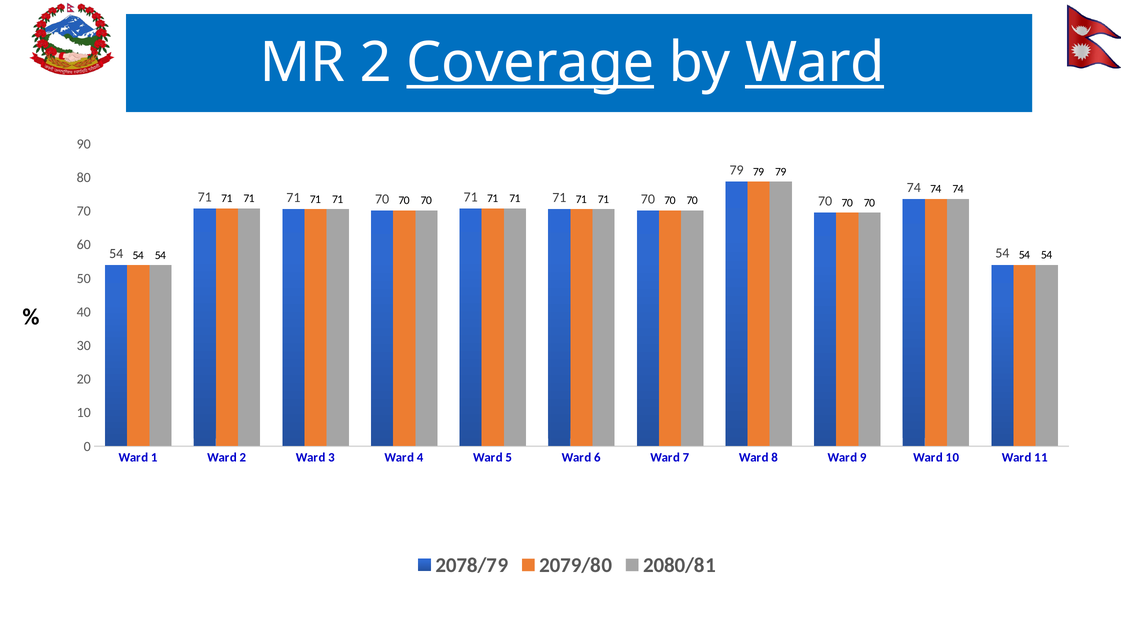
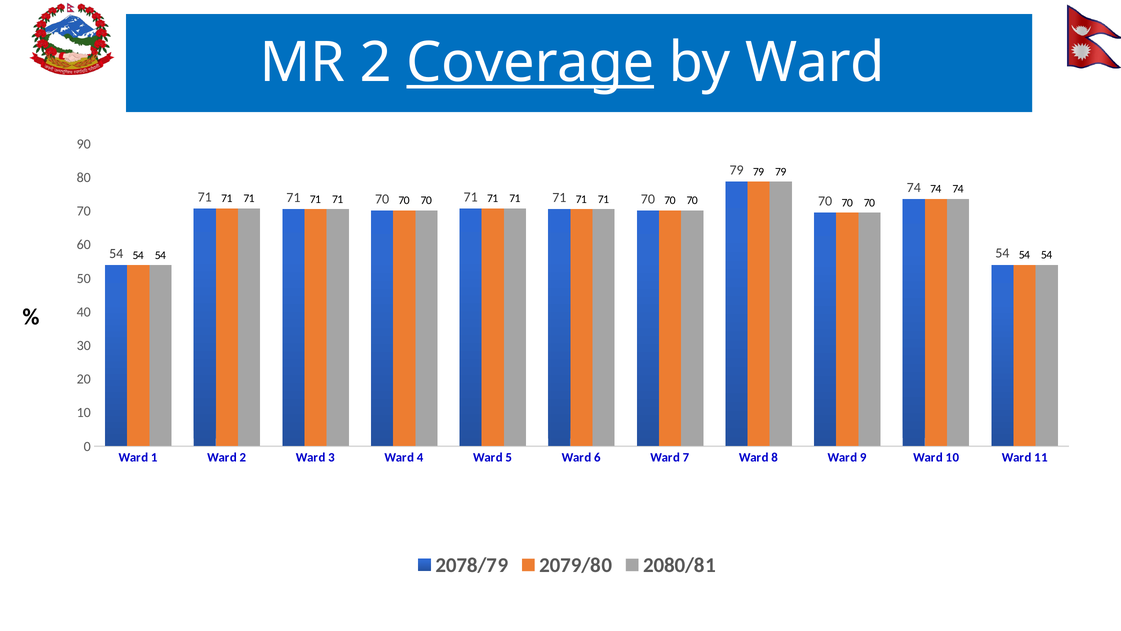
Ward at (815, 63) underline: present -> none
